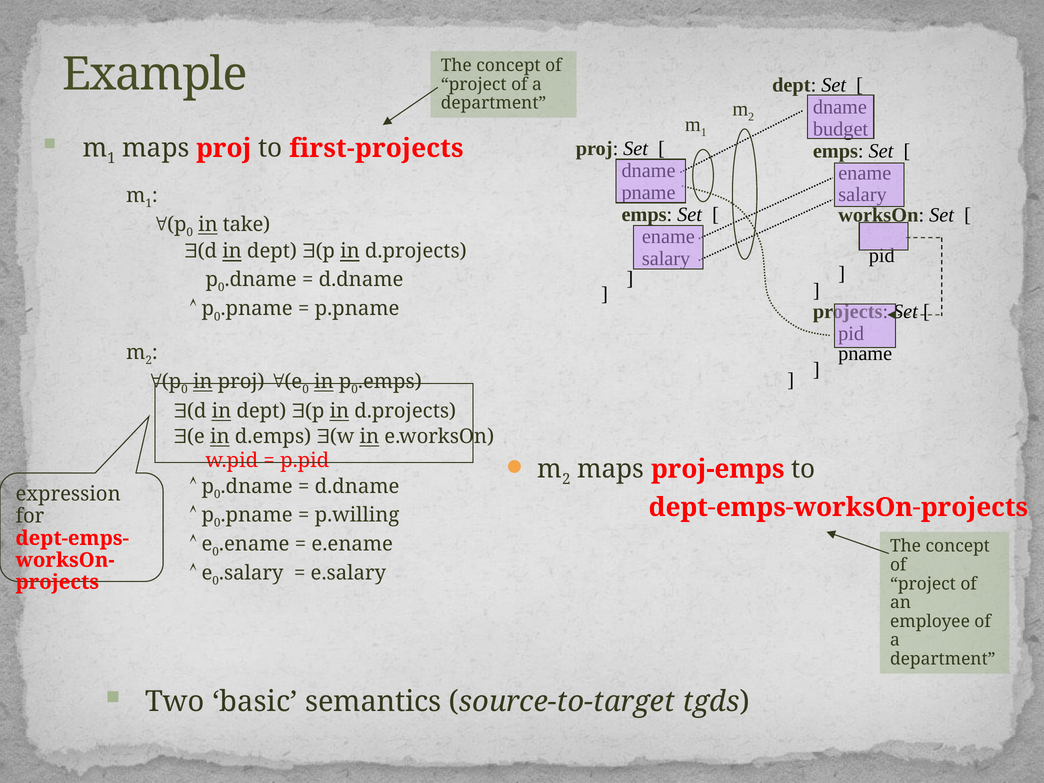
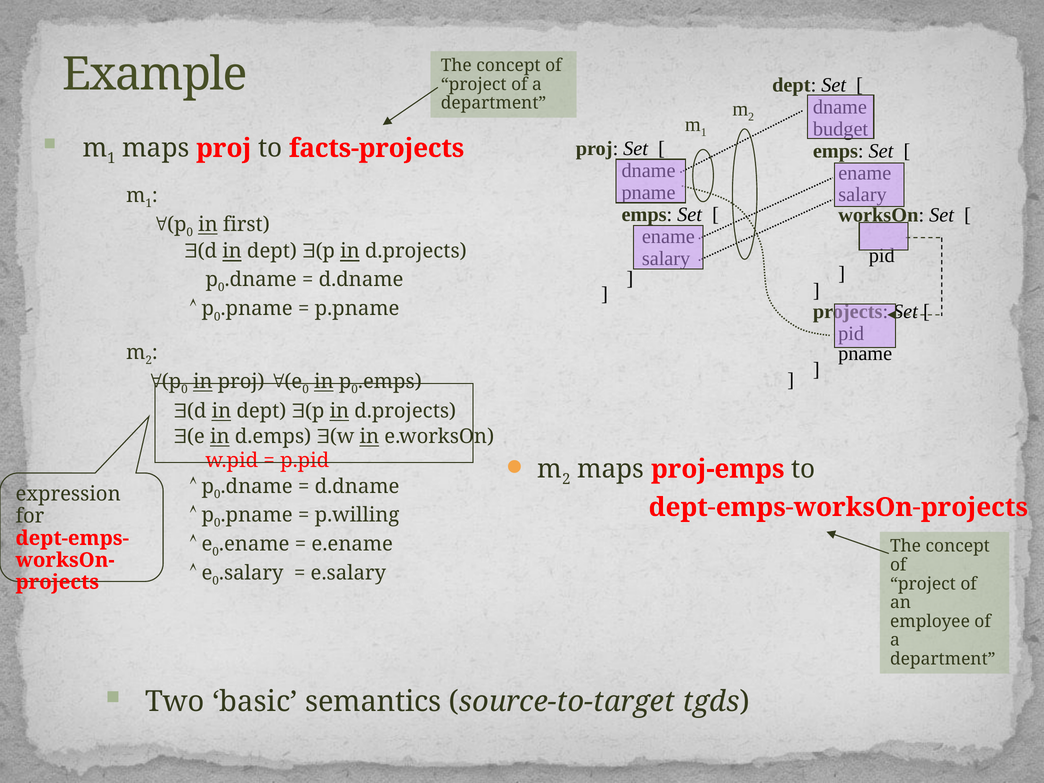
first-projects: first-projects -> facts-projects
take: take -> first
